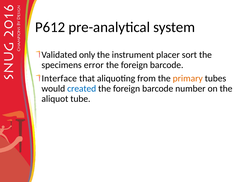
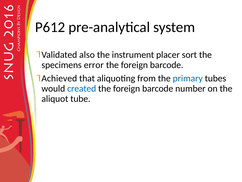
only: only -> also
Interface: Interface -> Achieved
primary colour: orange -> blue
